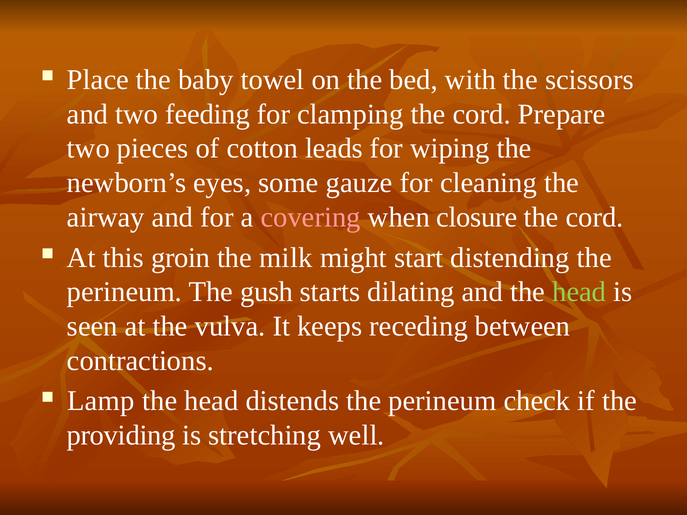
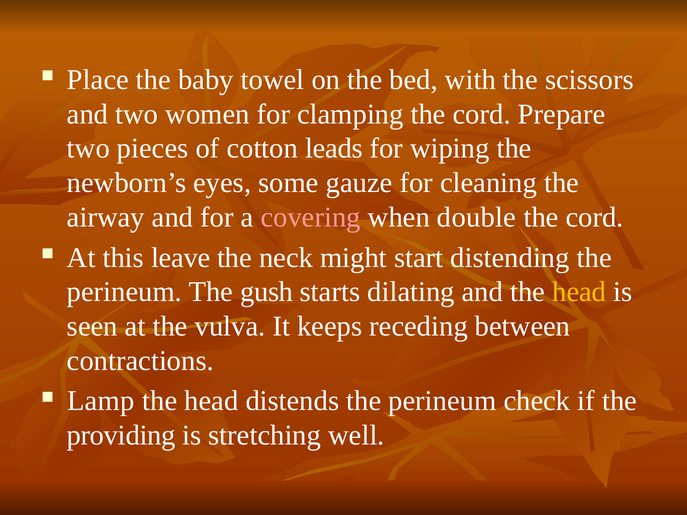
feeding: feeding -> women
closure: closure -> double
groin: groin -> leave
milk: milk -> neck
head at (579, 292) colour: light green -> yellow
